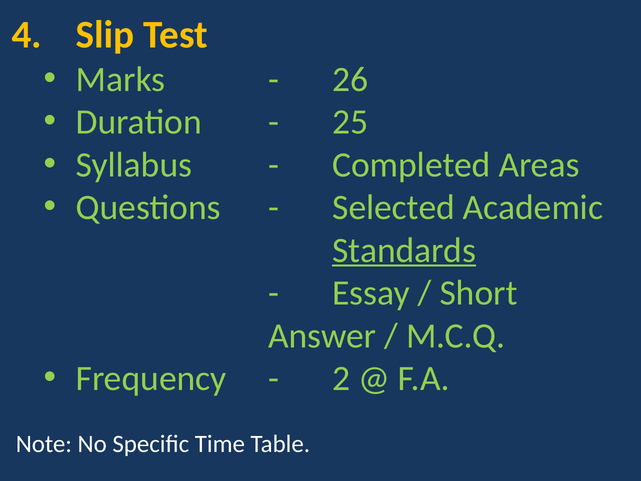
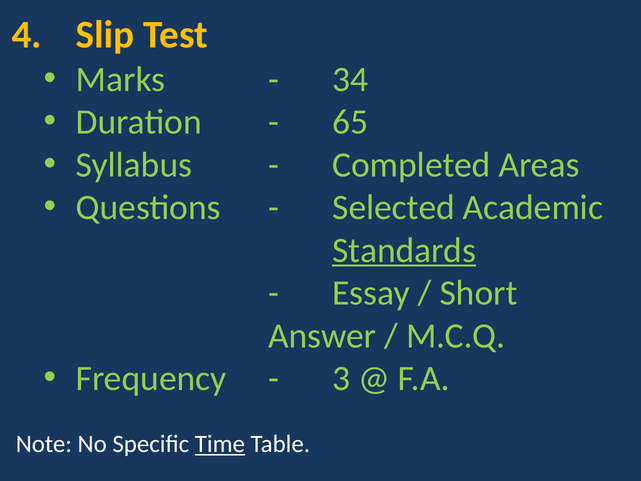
26: 26 -> 34
25: 25 -> 65
2: 2 -> 3
Time underline: none -> present
